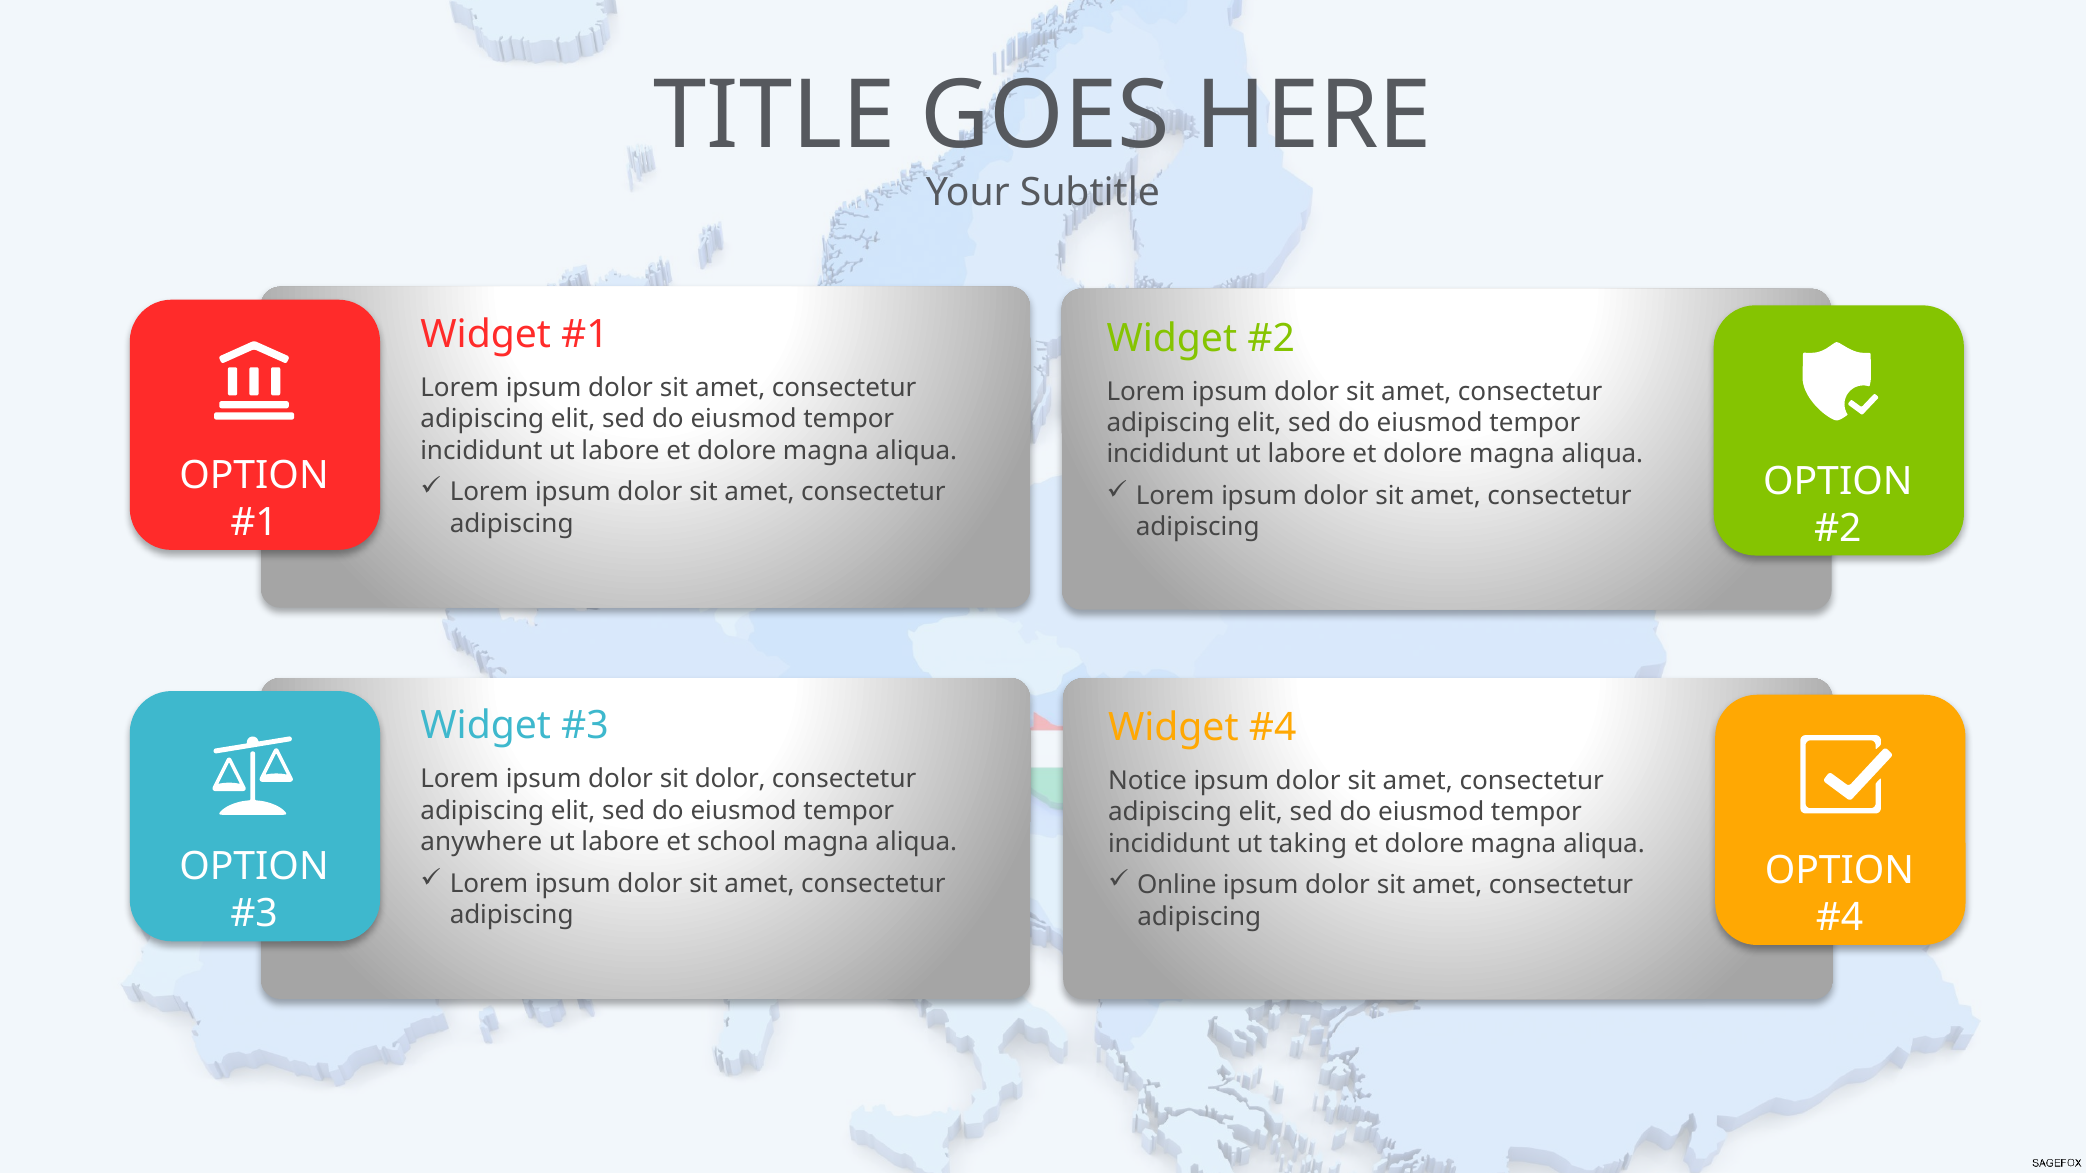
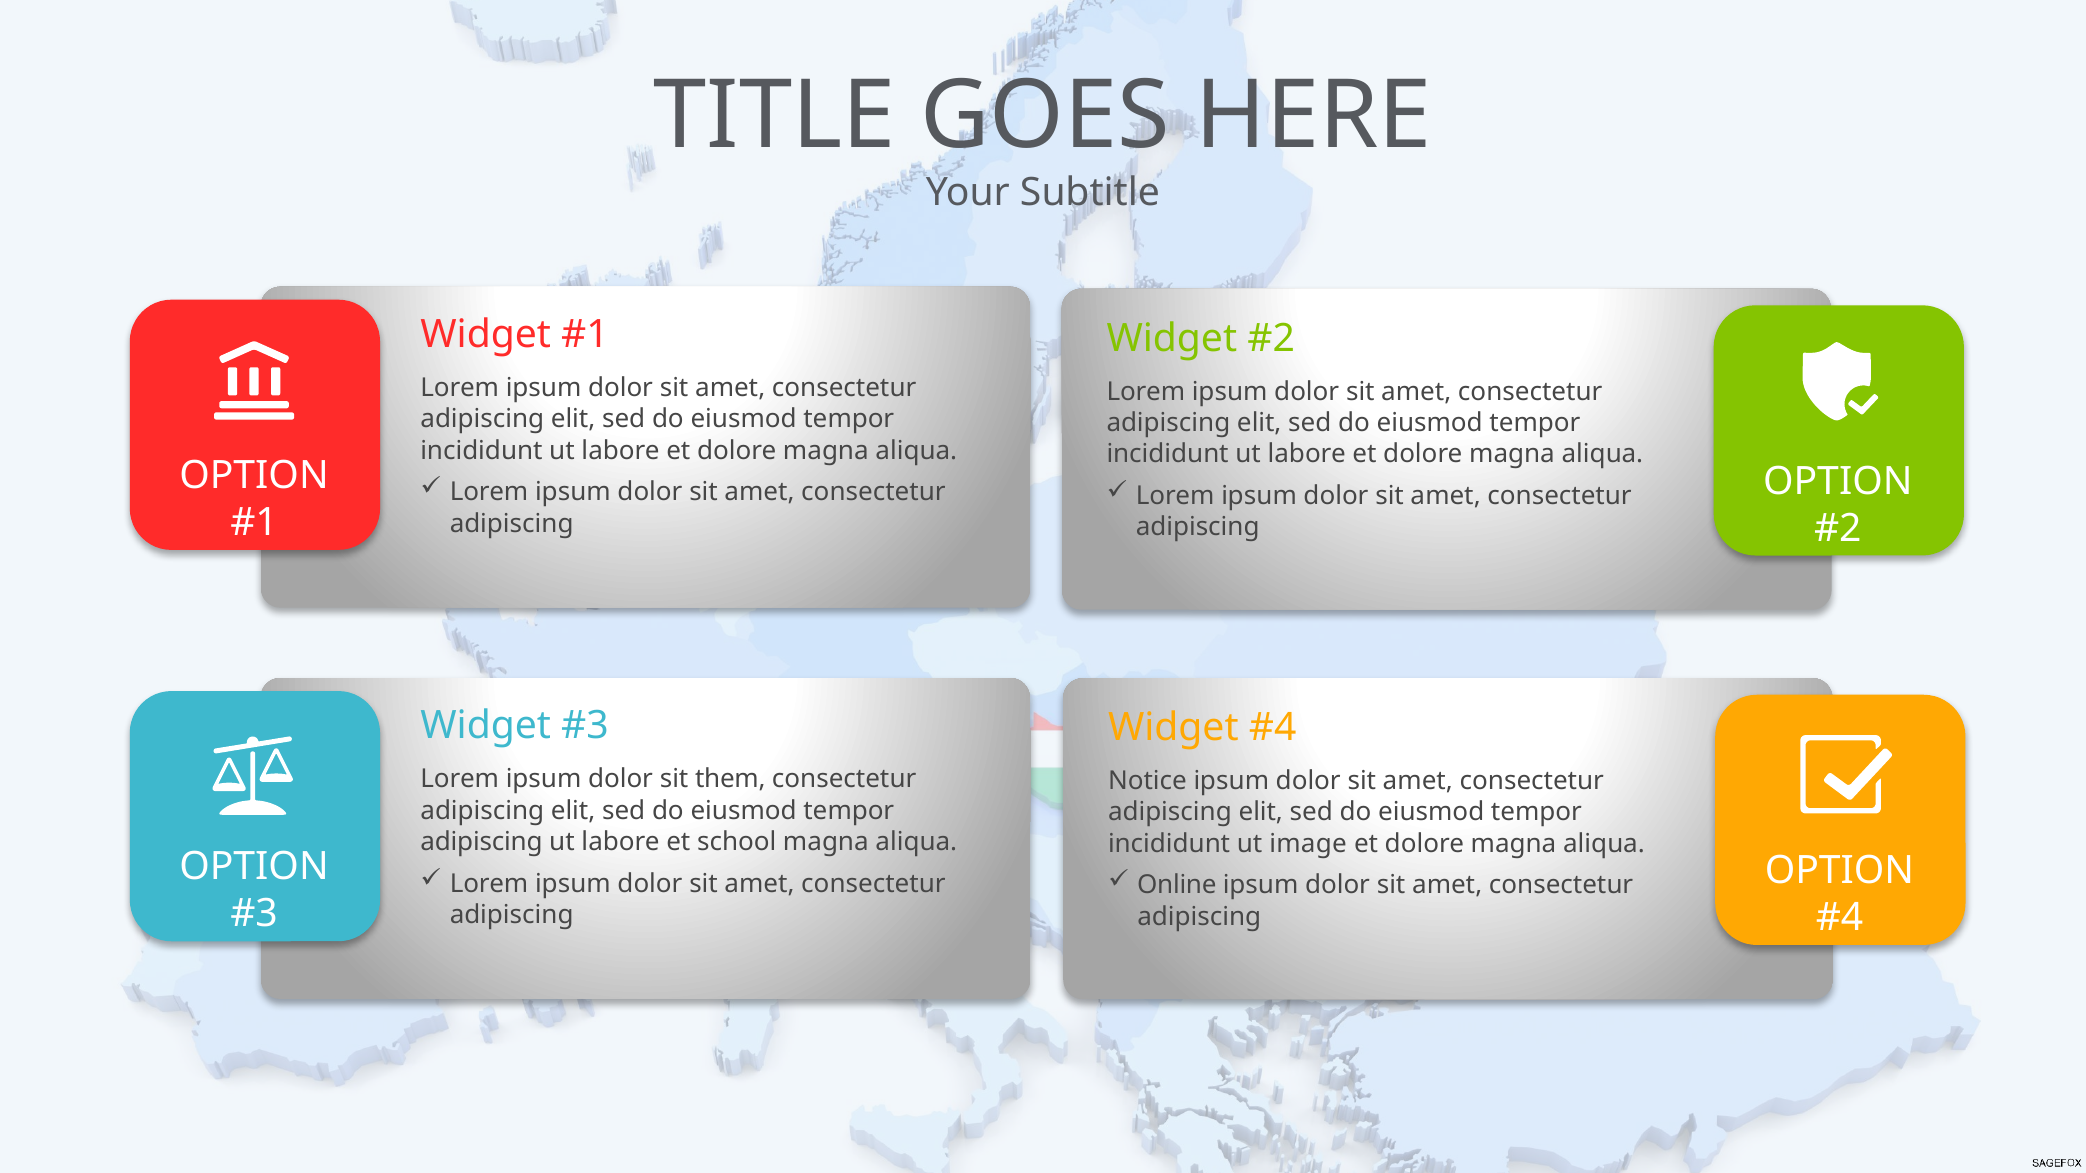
sit dolor: dolor -> them
anywhere at (481, 842): anywhere -> adipiscing
taking: taking -> image
